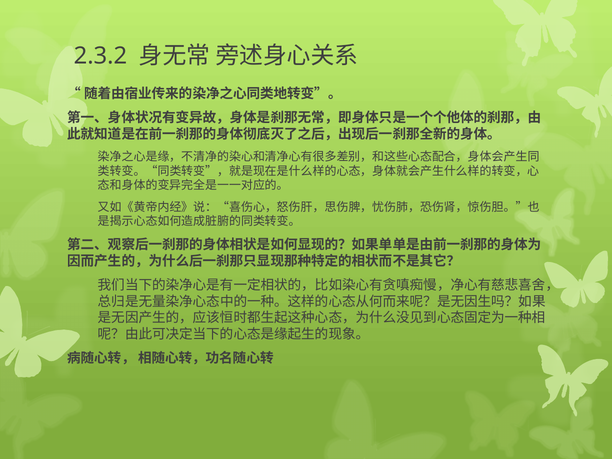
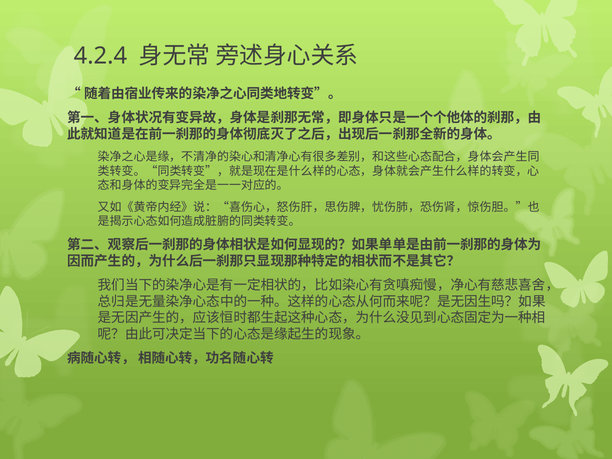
2.3.2: 2.3.2 -> 4.2.4
